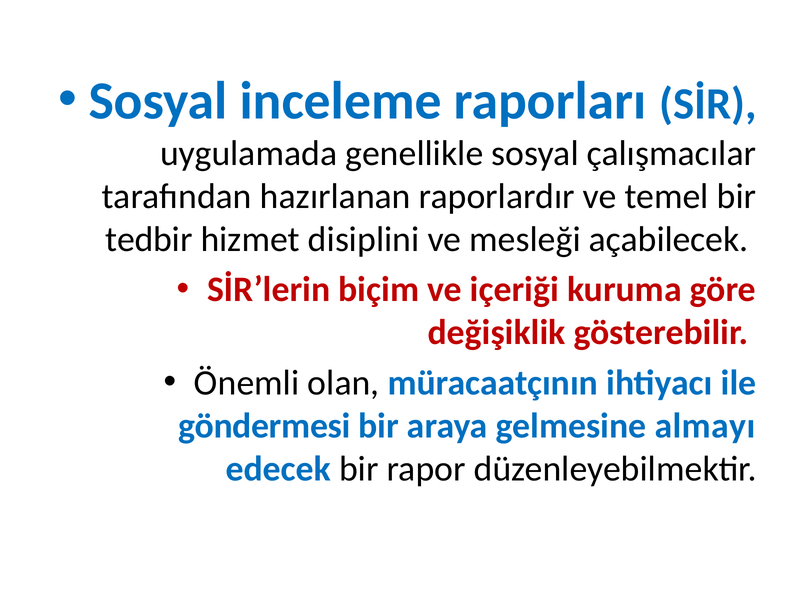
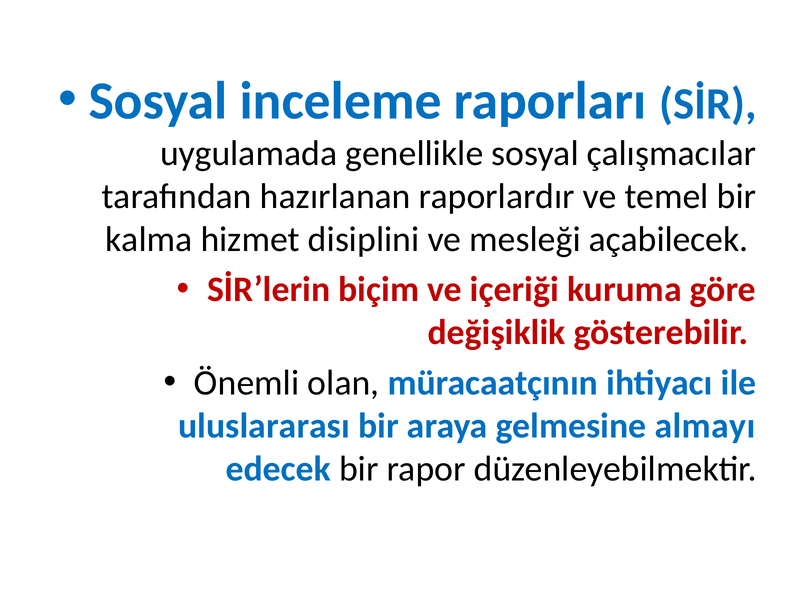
tedbir: tedbir -> kalma
göndermesi: göndermesi -> uluslararası
